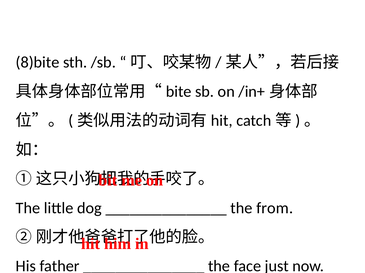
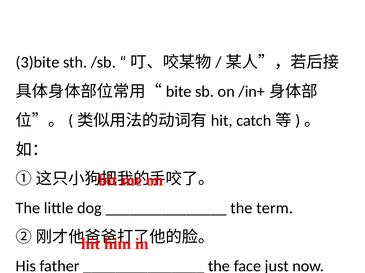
8)bite: 8)bite -> 3)bite
from: from -> term
